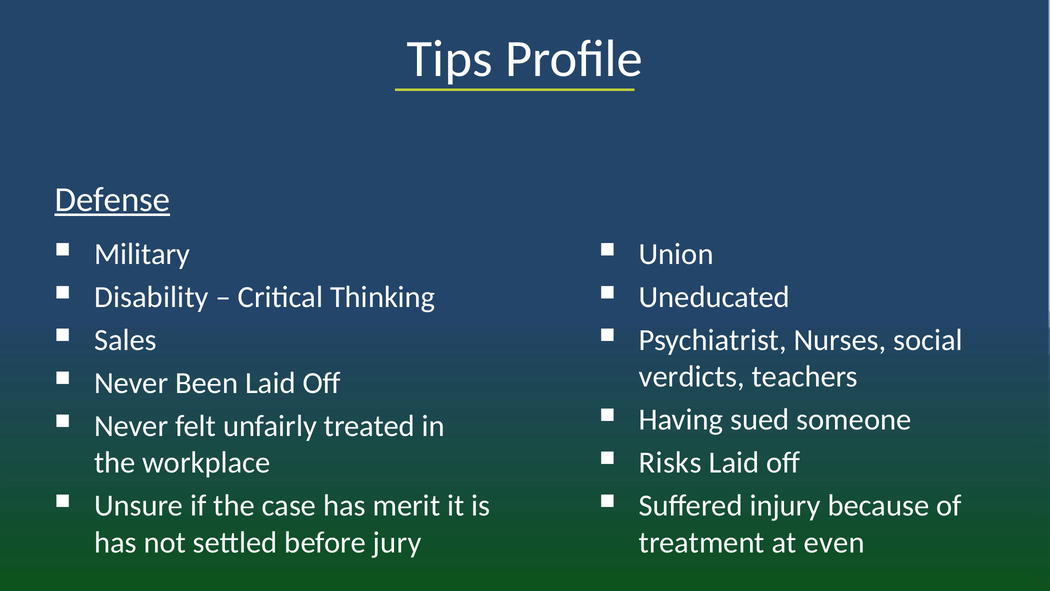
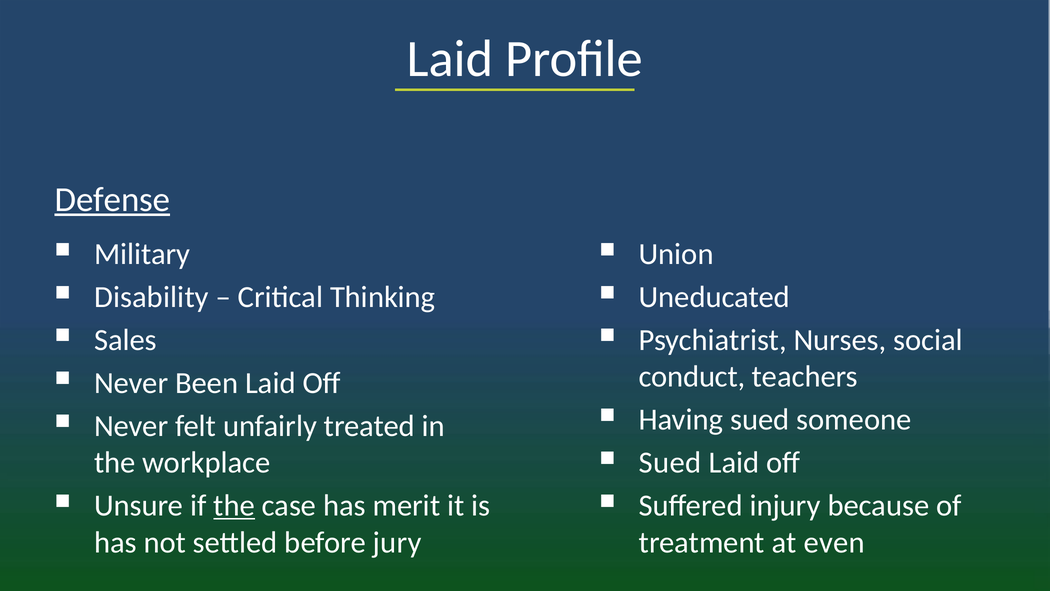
Tips at (450, 59): Tips -> Laid
verdicts: verdicts -> conduct
Risks at (670, 462): Risks -> Sued
the at (234, 505) underline: none -> present
